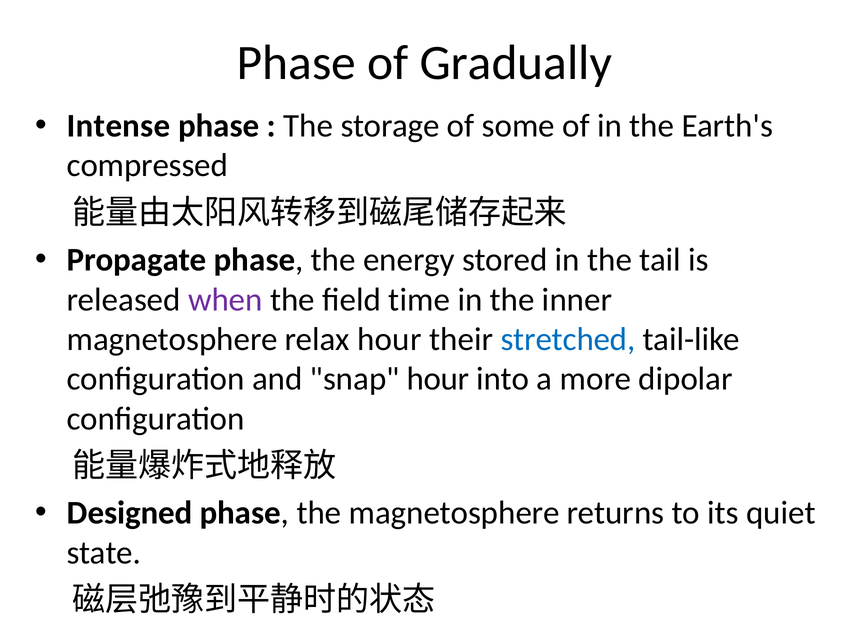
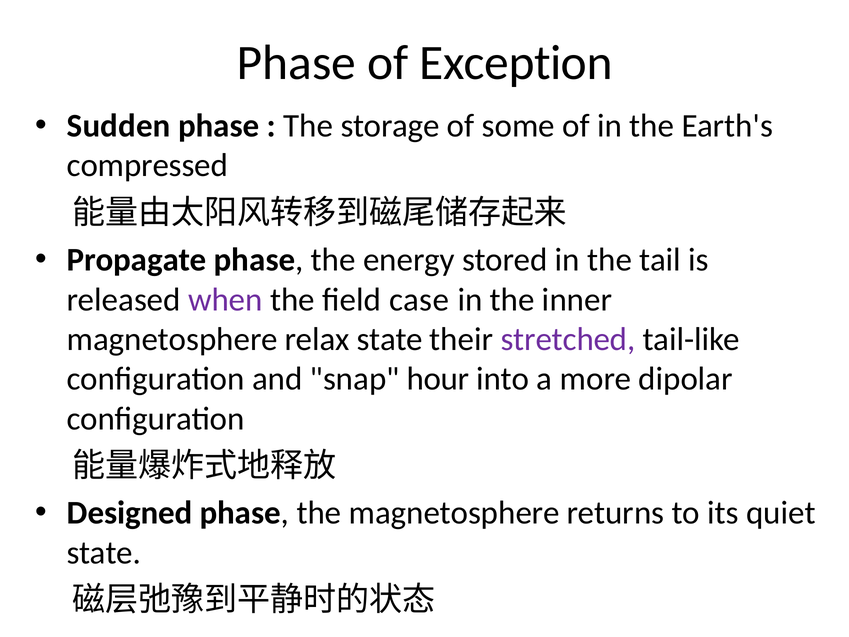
Gradually: Gradually -> Exception
Intense: Intense -> Sudden
time: time -> case
relax hour: hour -> state
stretched colour: blue -> purple
